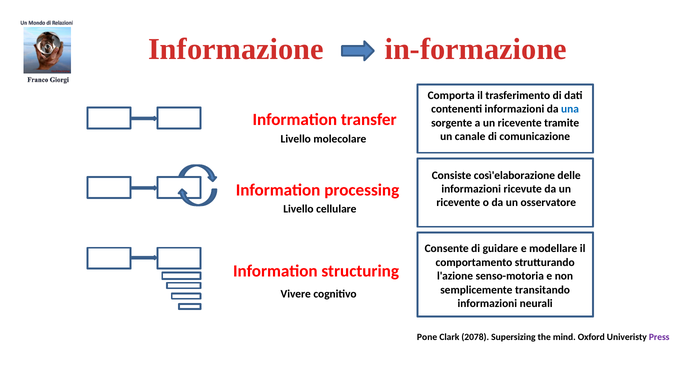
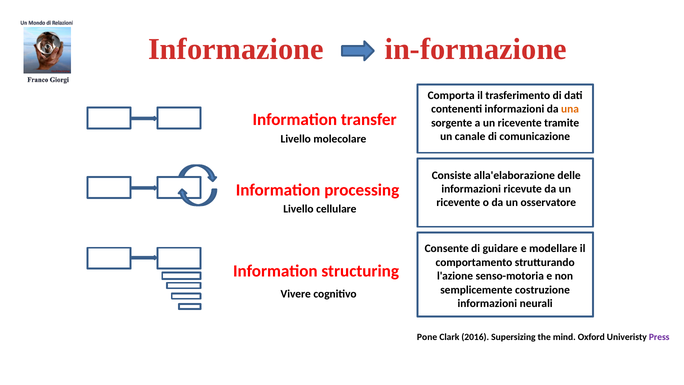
una colour: blue -> orange
così'elaborazione: così'elaborazione -> alla'elaborazione
transitando: transitando -> costruzione
2078: 2078 -> 2016
